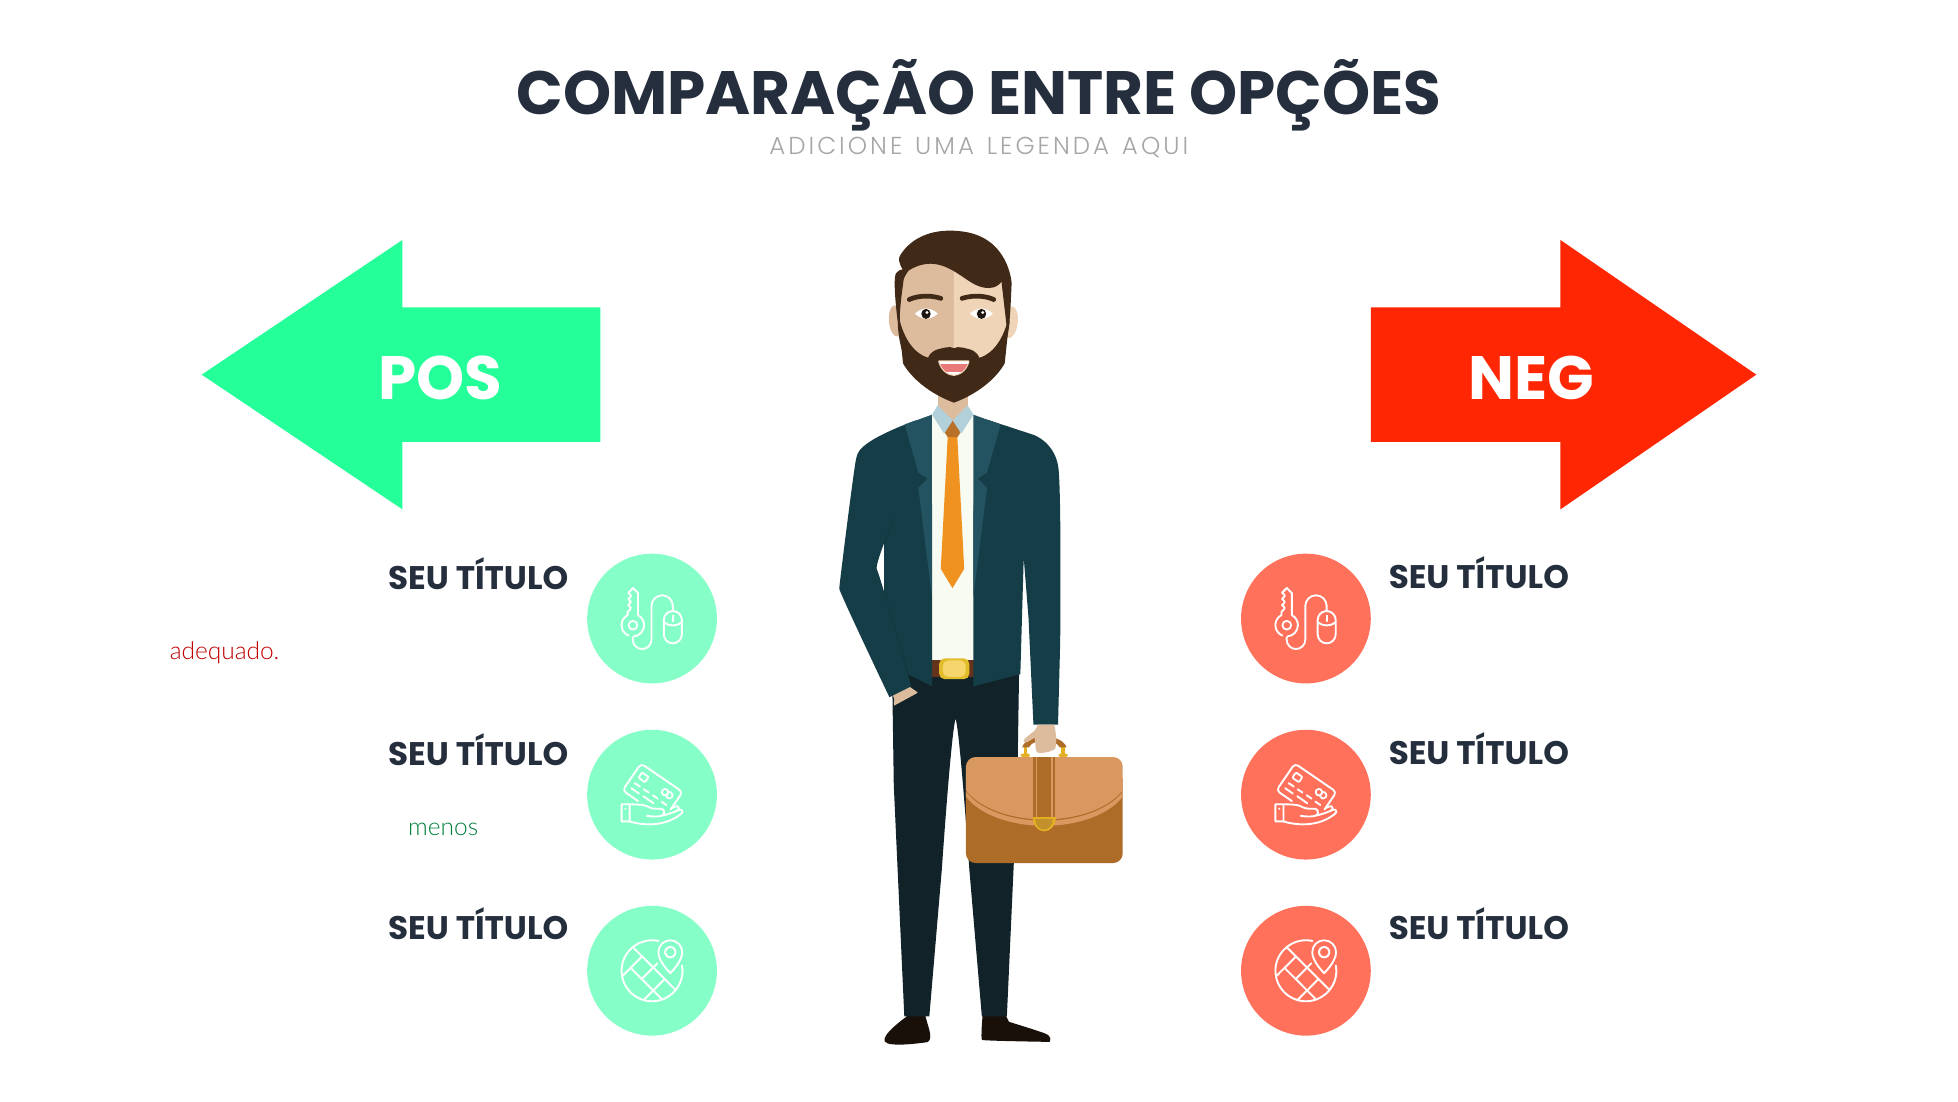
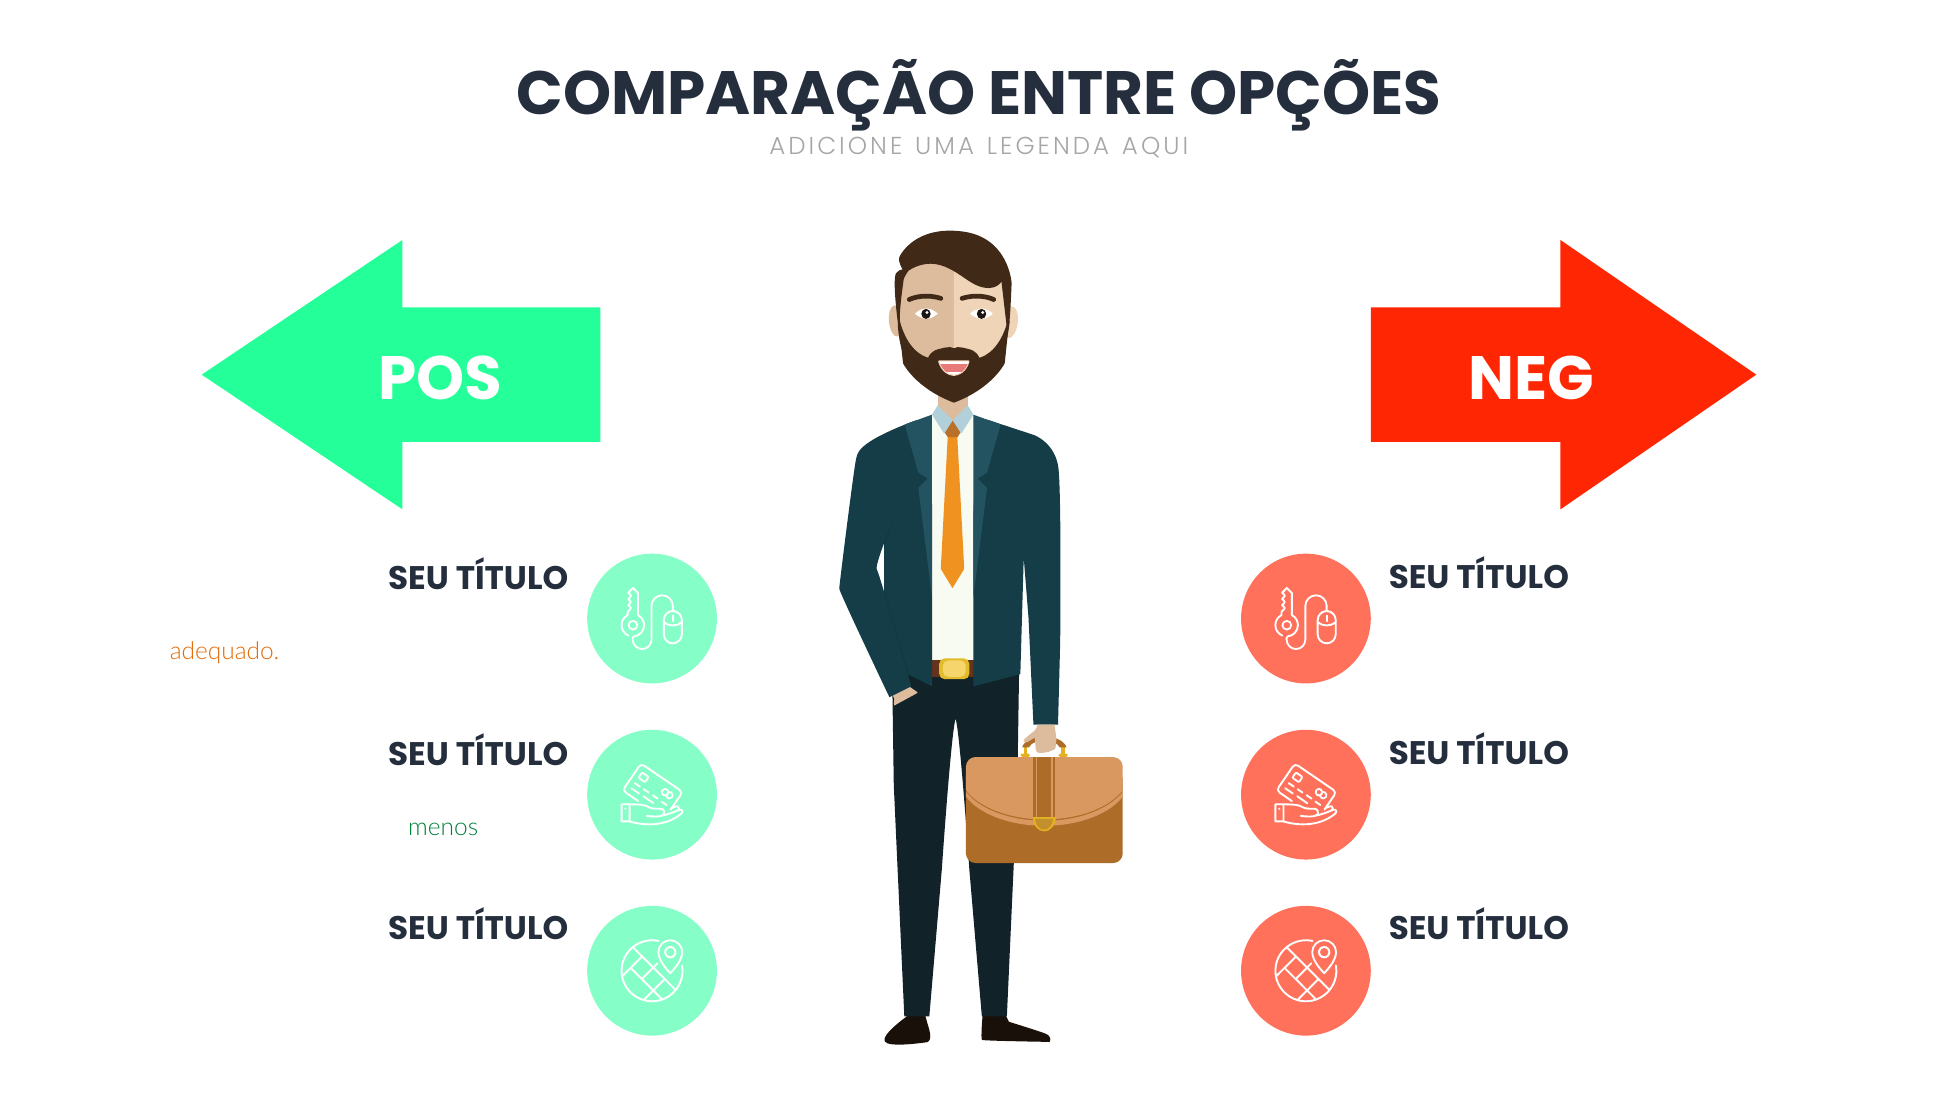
adequado at (225, 651) colour: red -> orange
